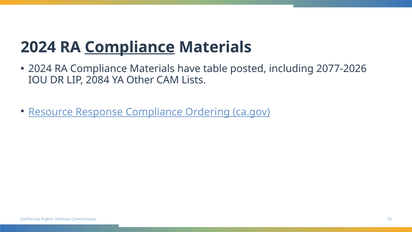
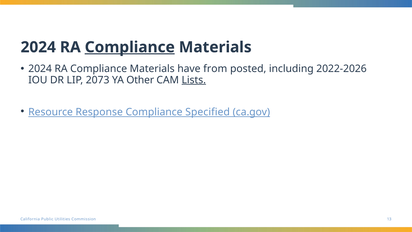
table: table -> from
2077-2026: 2077-2026 -> 2022-2026
2084: 2084 -> 2073
Lists underline: none -> present
Ordering: Ordering -> Specified
